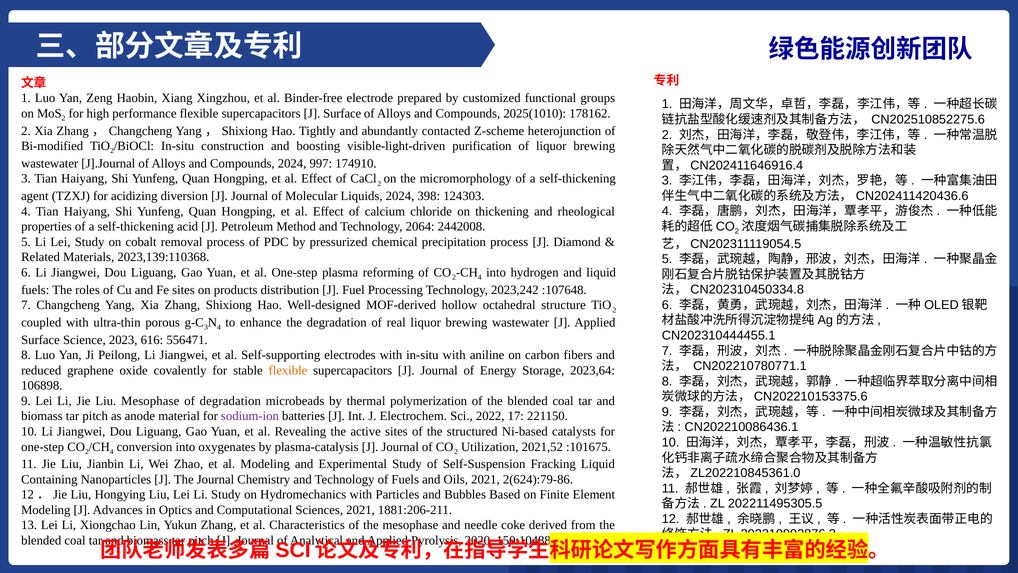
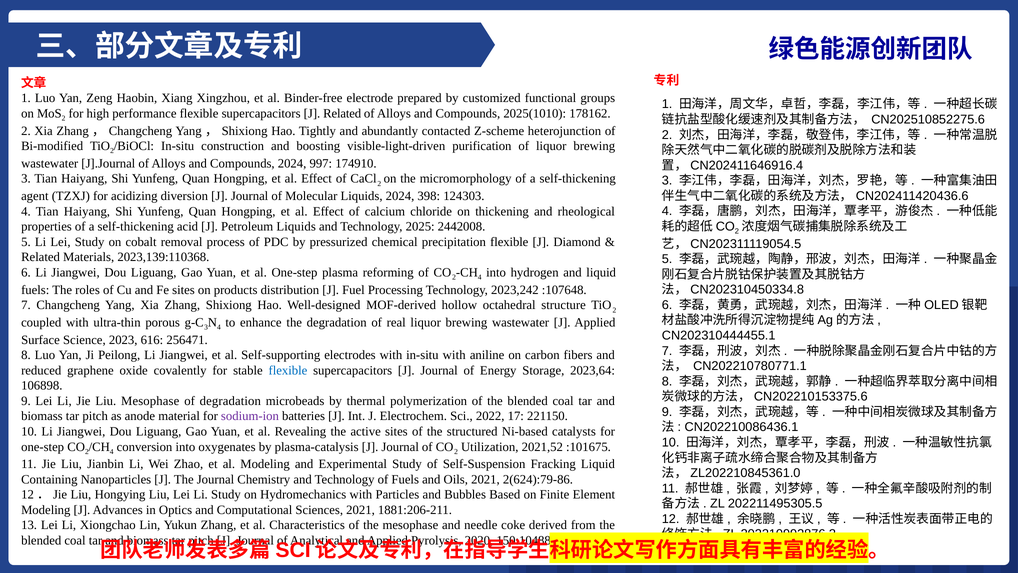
J Surface: Surface -> Related
Petroleum Method: Method -> Liquids
2064: 2064 -> 2025
precipitation process: process -> flexible
556471: 556471 -> 256471
flexible at (288, 370) colour: orange -> blue
